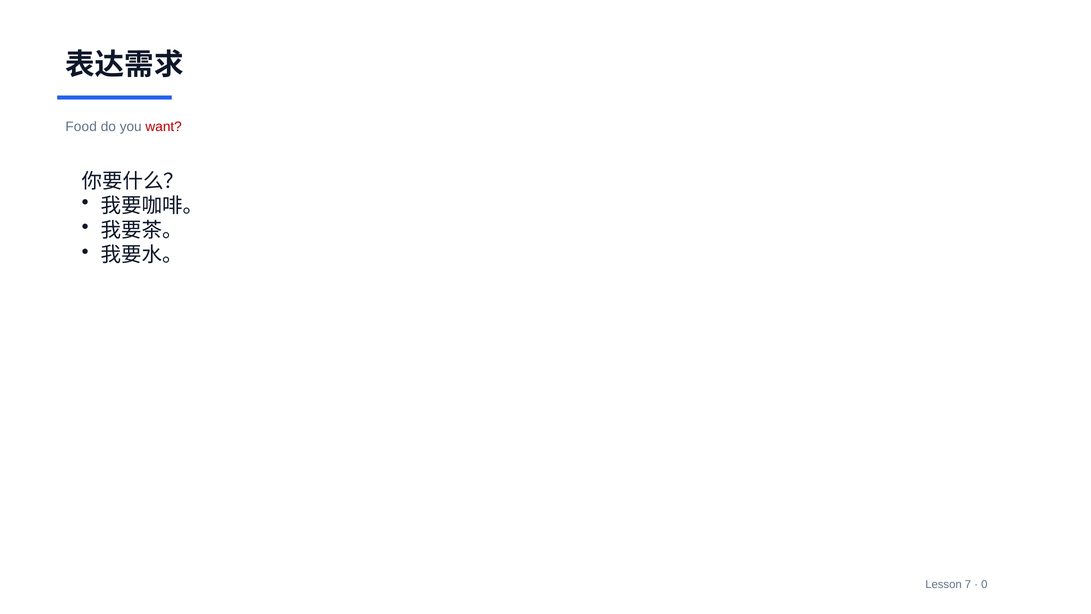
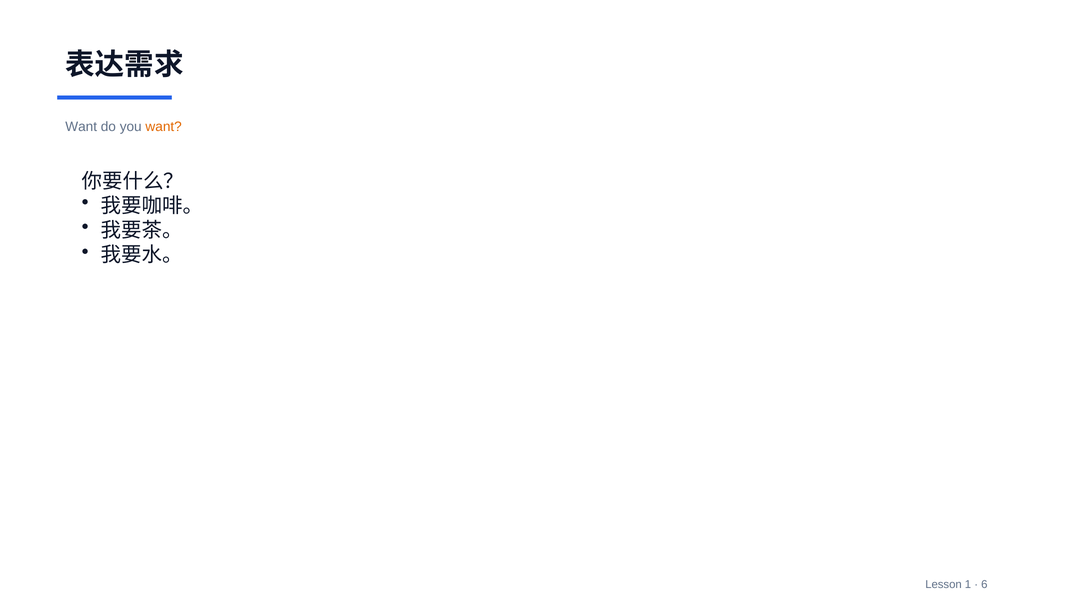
Food at (81, 127): Food -> Want
want at (164, 127) colour: red -> orange
7: 7 -> 1
0: 0 -> 6
